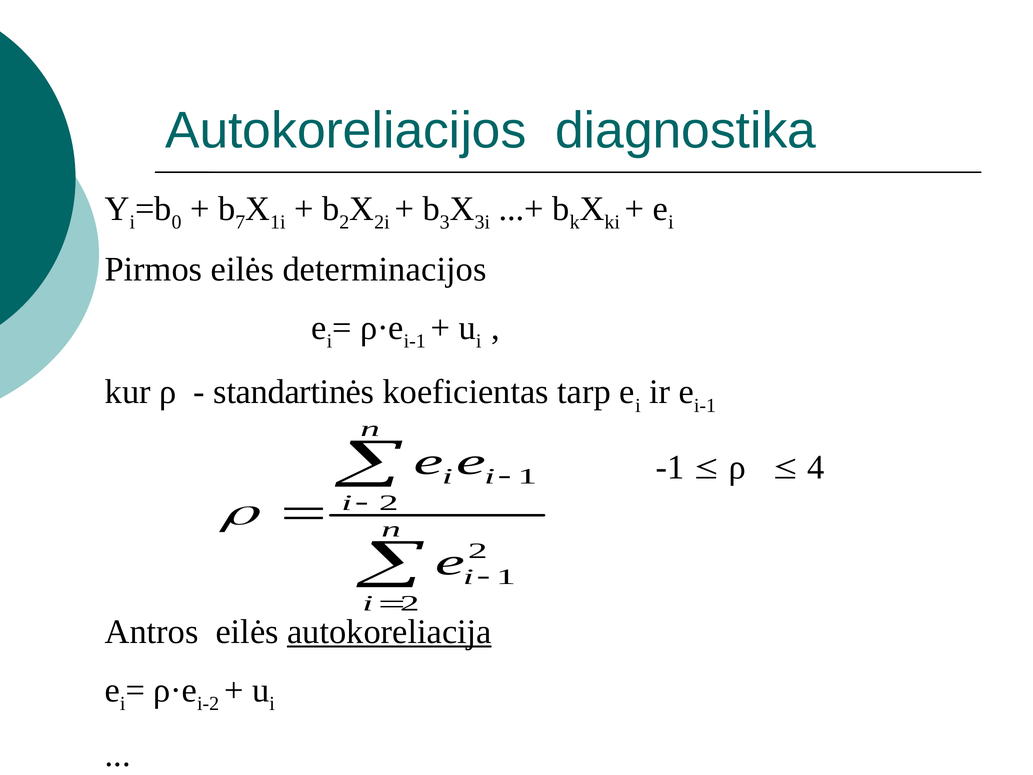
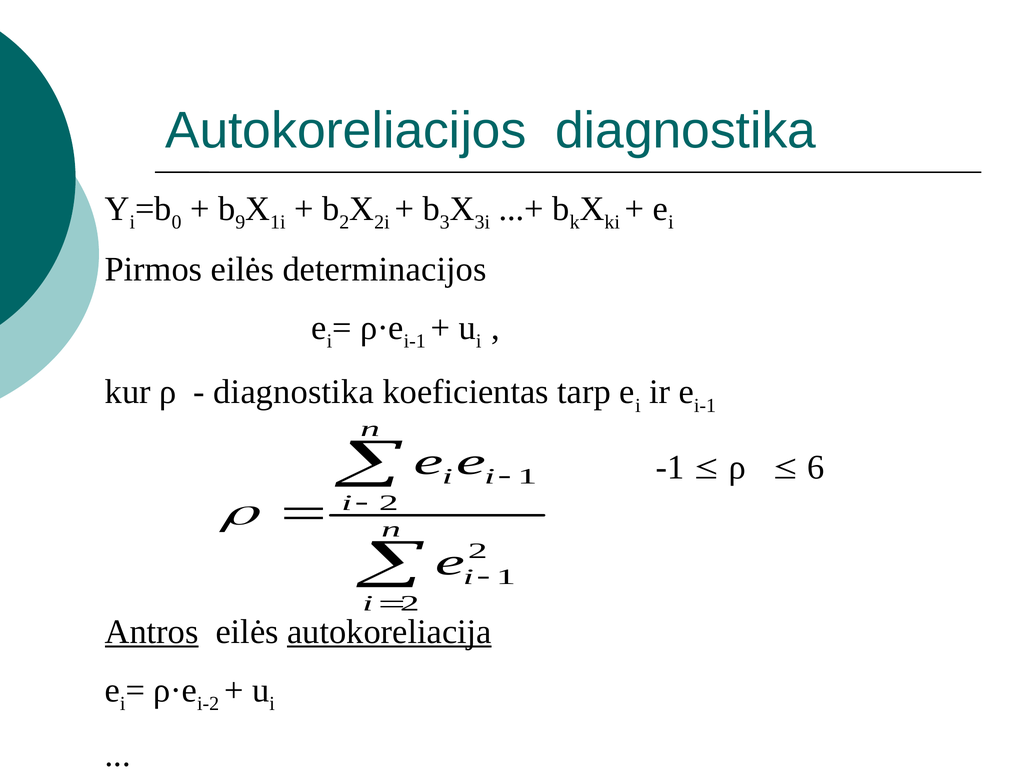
7: 7 -> 9
standartinės at (294, 392): standartinės -> diagnostika
4: 4 -> 6
Antros underline: none -> present
